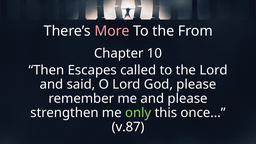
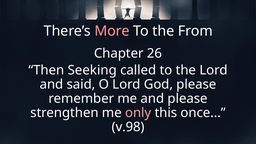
10: 10 -> 26
Escapes: Escapes -> Seeking
only colour: light green -> pink
v.87: v.87 -> v.98
